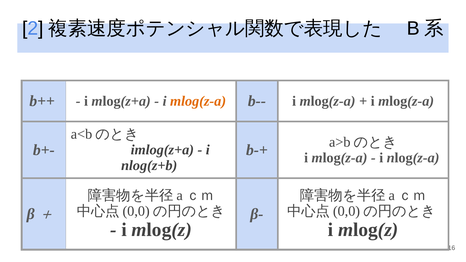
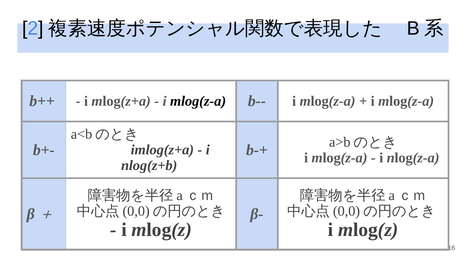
mlog(z-a at (198, 101) colour: orange -> black
